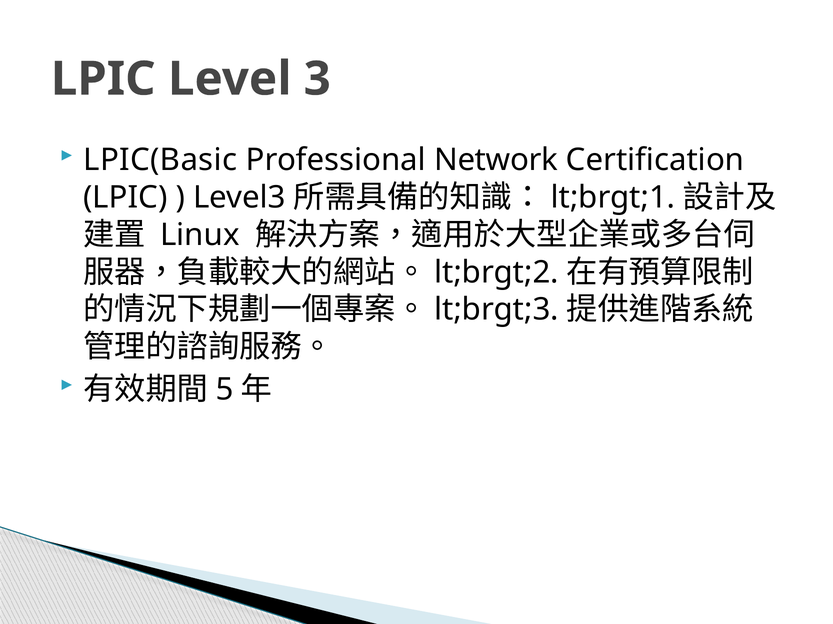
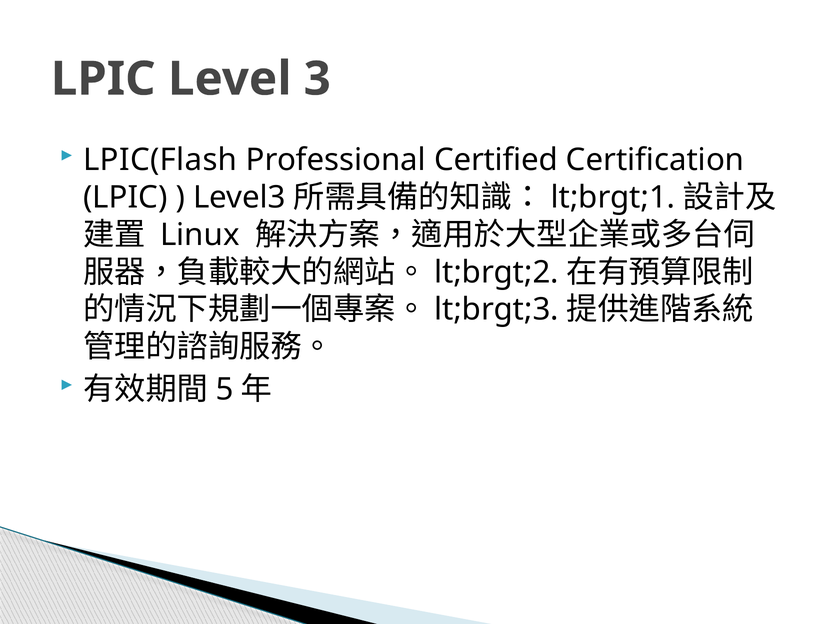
LPIC(Basic: LPIC(Basic -> LPIC(Flash
Network: Network -> Certified
